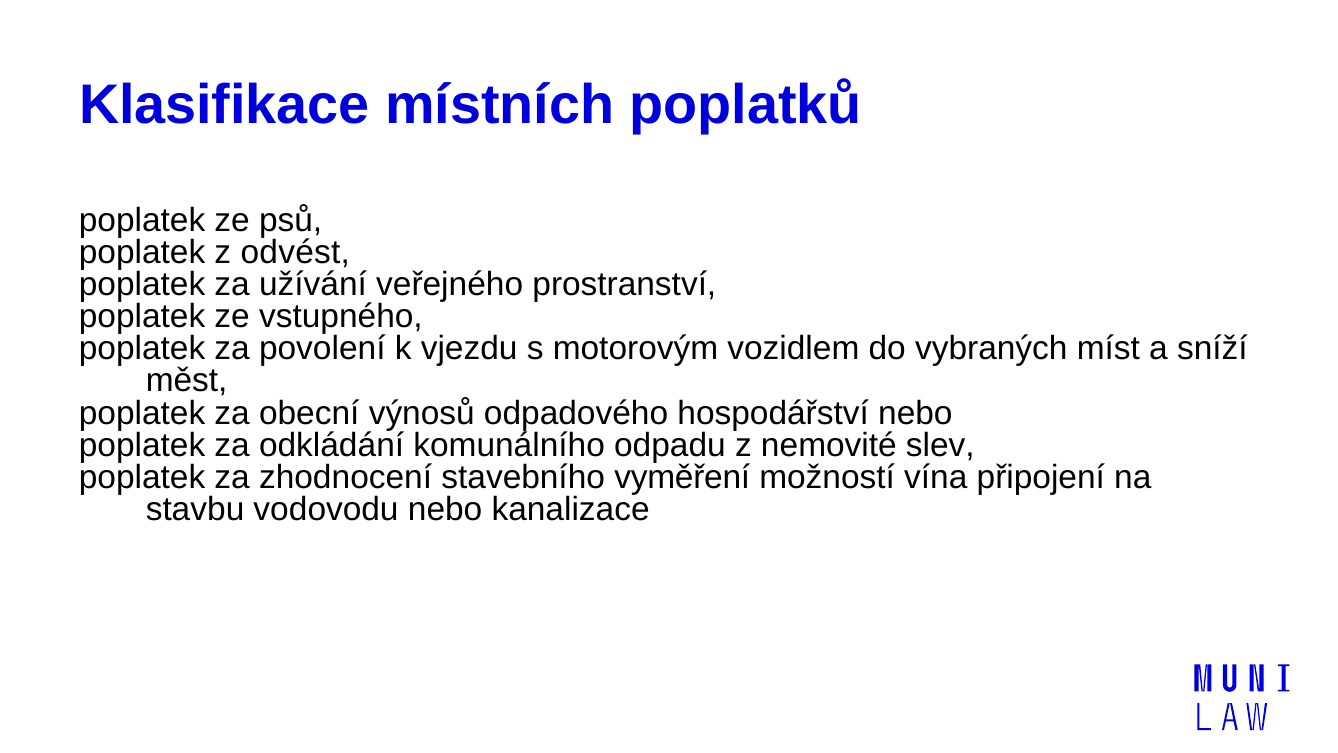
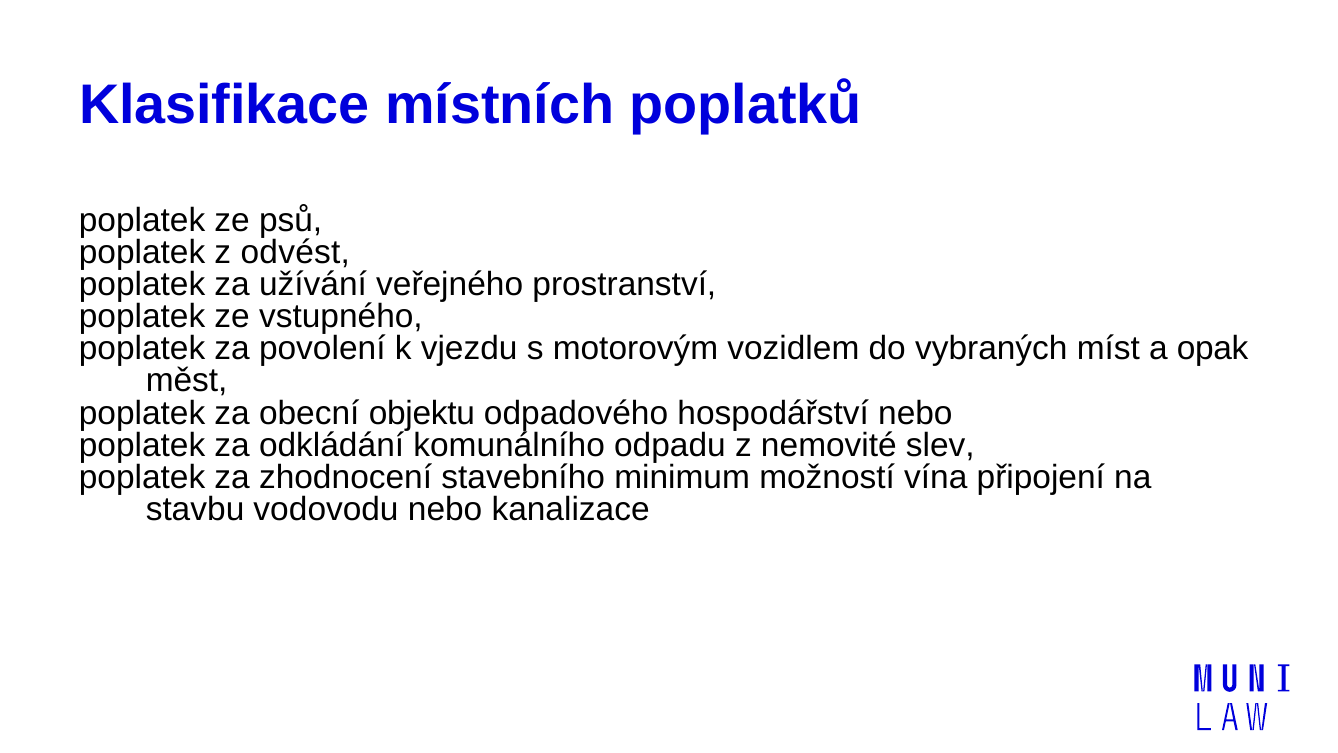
sníží: sníží -> opak
výnosů: výnosů -> objektu
vyměření: vyměření -> minimum
